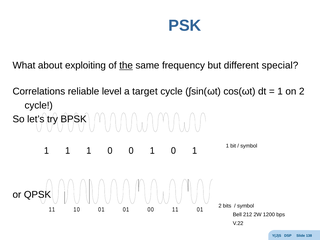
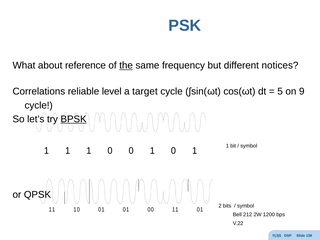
exploiting: exploiting -> reference
special: special -> notices
1 at (280, 91): 1 -> 5
on 2: 2 -> 9
BPSK underline: none -> present
